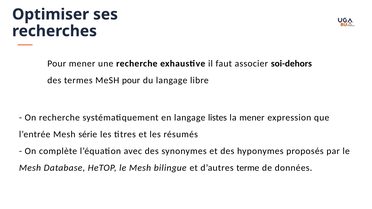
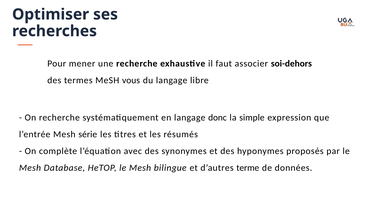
MeSH pour: pour -> vous
listes: listes -> donc
la mener: mener -> simple
